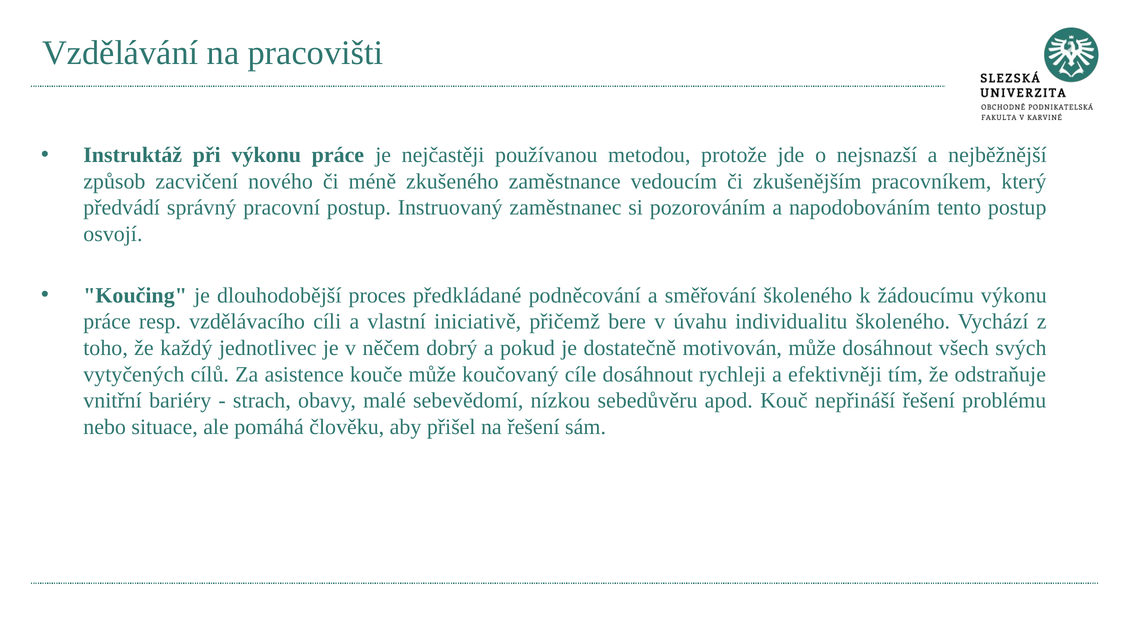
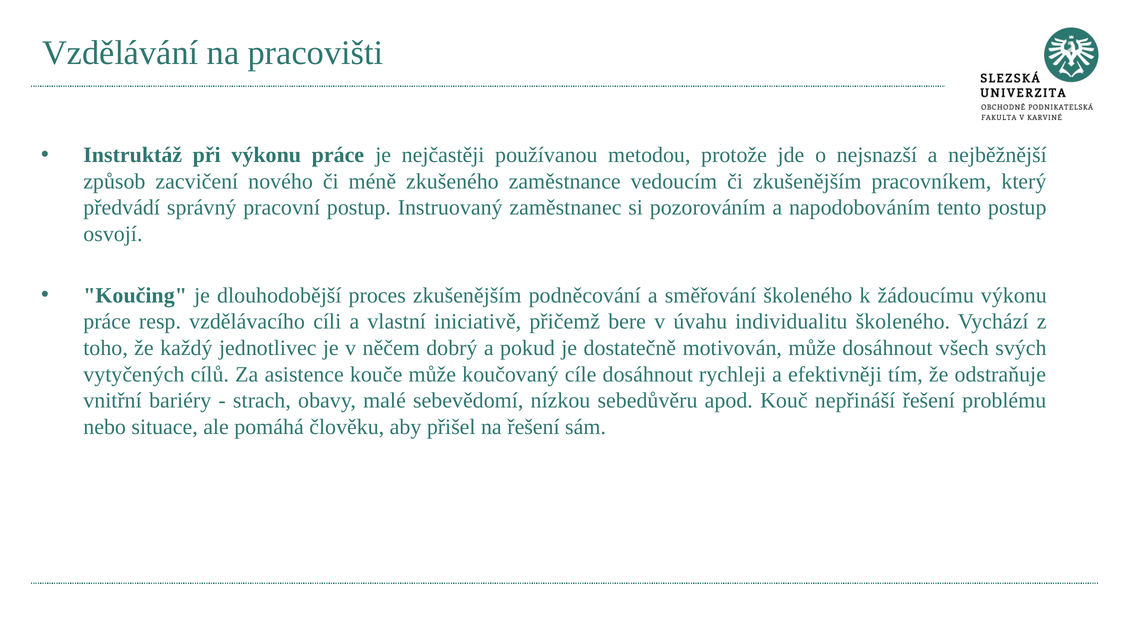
proces předkládané: předkládané -> zkušenějším
